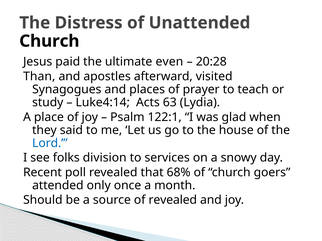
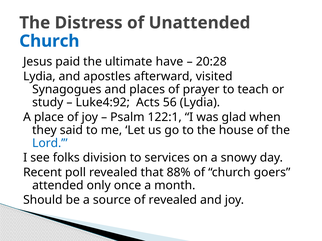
Church at (49, 41) colour: black -> blue
even: even -> have
Than at (39, 77): Than -> Lydia
Luke4:14: Luke4:14 -> Luke4:92
63: 63 -> 56
68%: 68% -> 88%
